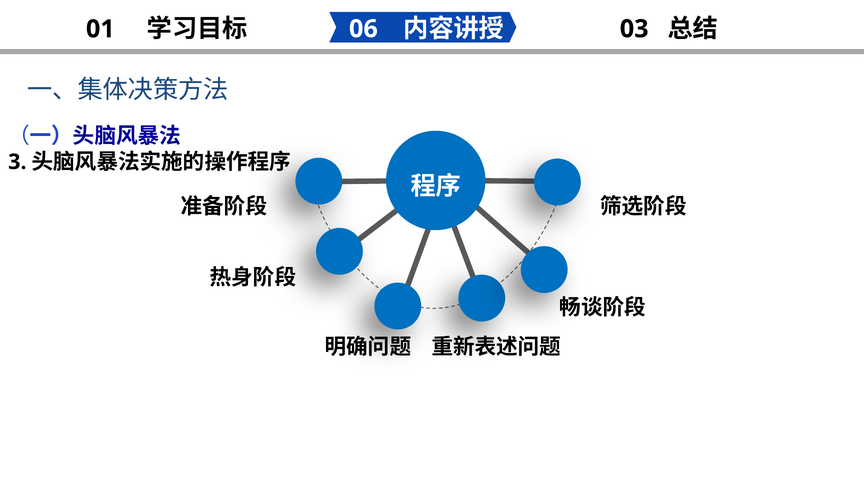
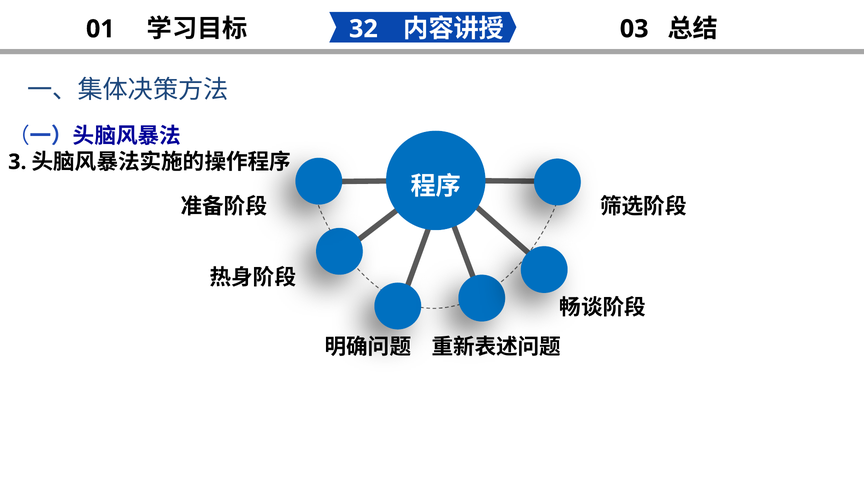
06: 06 -> 32
